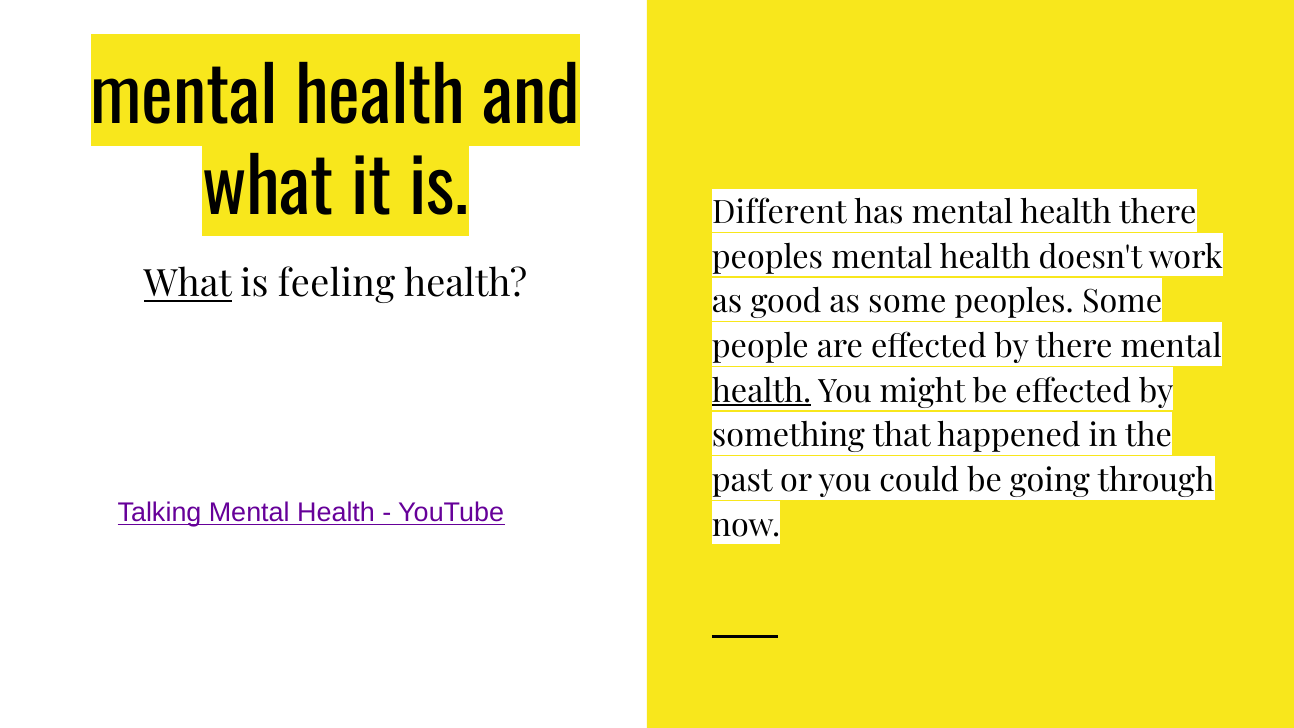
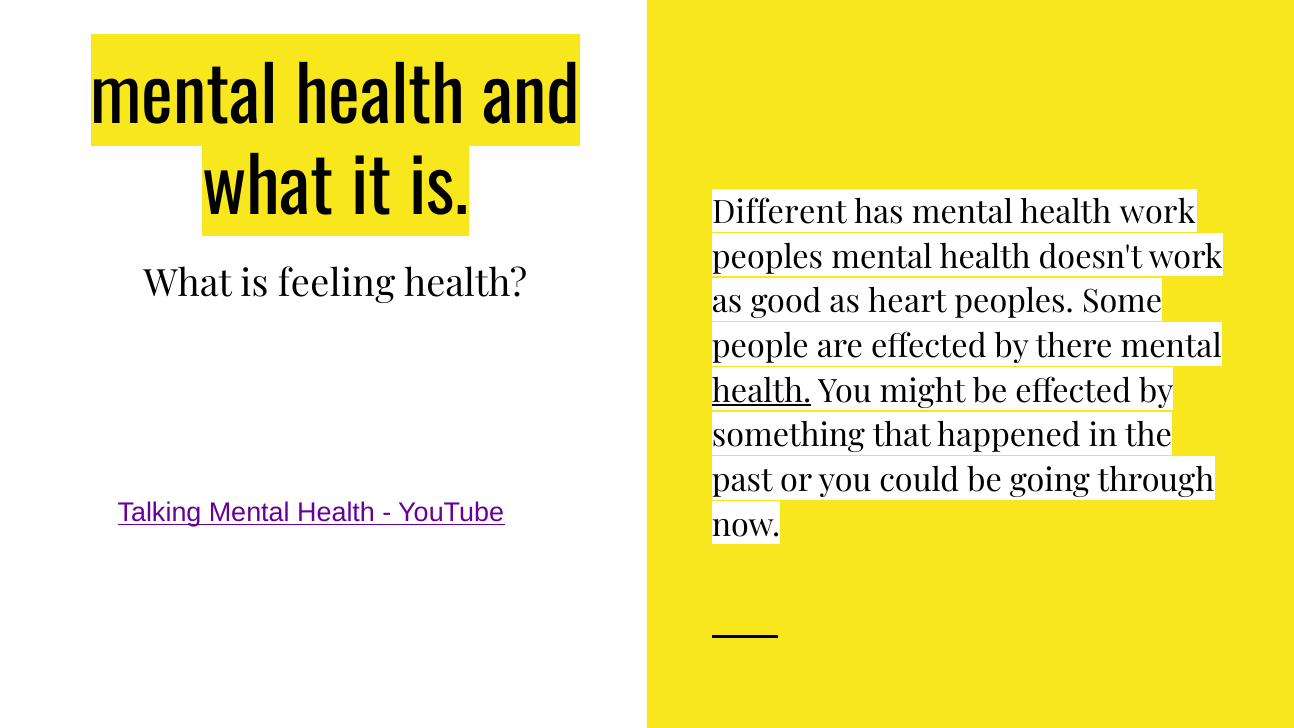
health there: there -> work
What at (188, 284) underline: present -> none
as some: some -> heart
